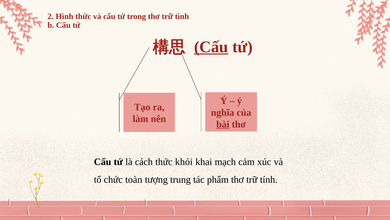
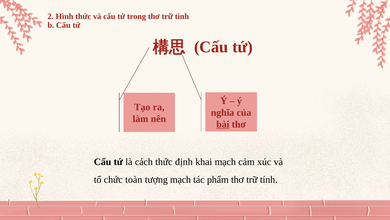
Cấu at (211, 47) underline: present -> none
khỏi: khỏi -> định
tượng trung: trung -> mạch
